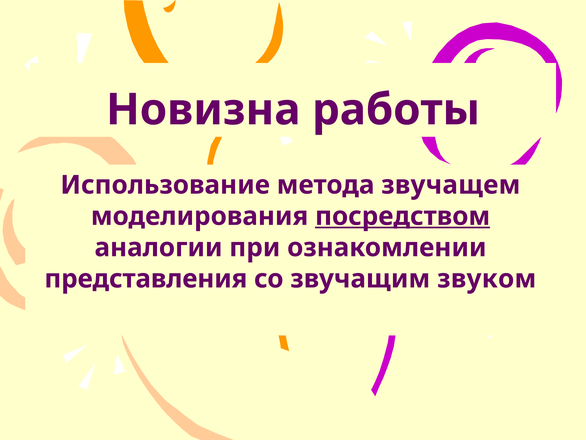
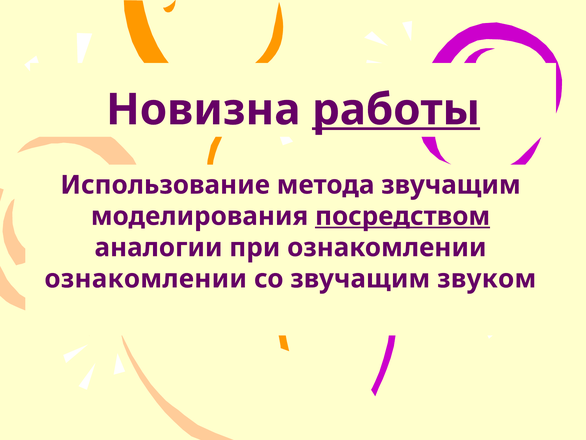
работы underline: none -> present
метода звучащем: звучащем -> звучащим
представления at (146, 279): представления -> ознакомлении
